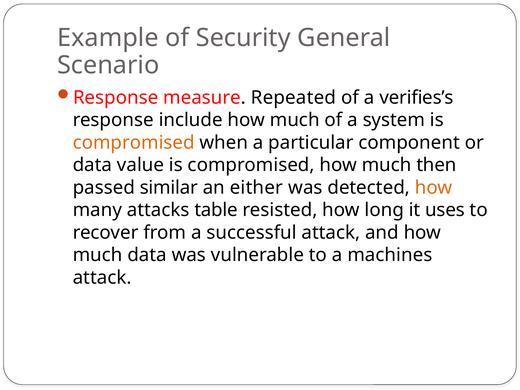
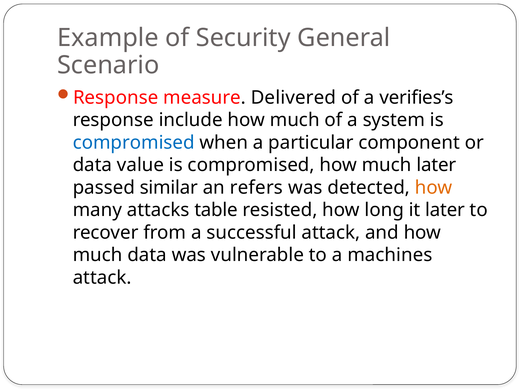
Repeated: Repeated -> Delivered
compromised at (134, 143) colour: orange -> blue
much then: then -> later
either: either -> refers
it uses: uses -> later
